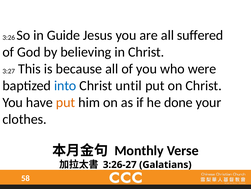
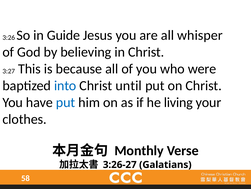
suffered: suffered -> whisper
put at (66, 102) colour: orange -> blue
done: done -> living
